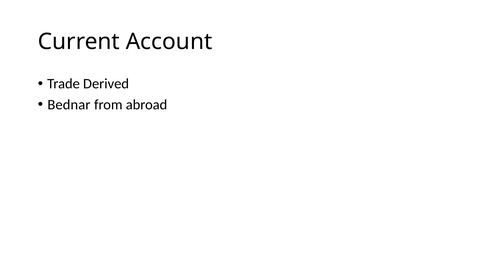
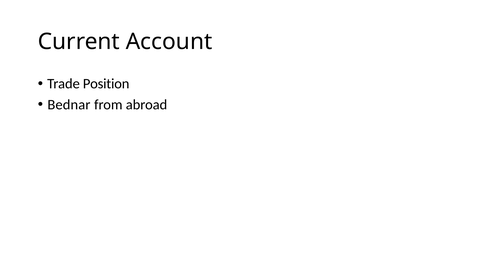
Derived: Derived -> Position
